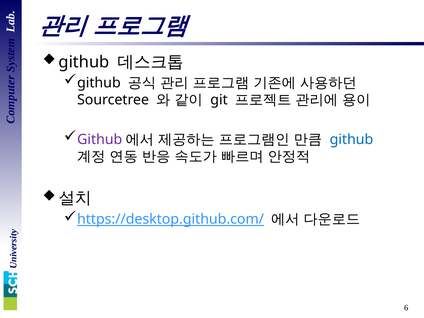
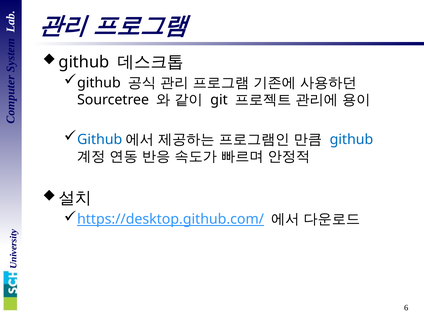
Github at (100, 139) colour: purple -> blue
